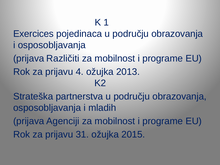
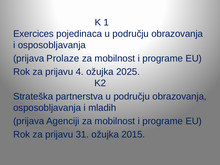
Različiti: Različiti -> Prolaze
2013: 2013 -> 2025
